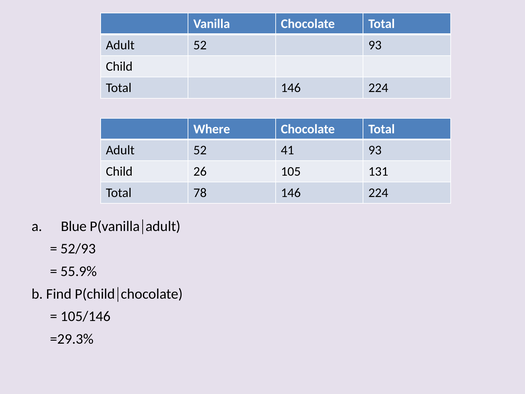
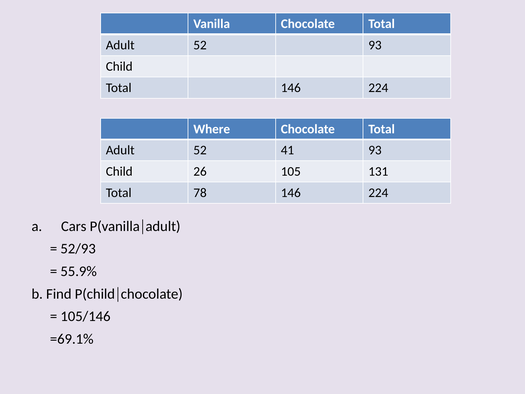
Blue: Blue -> Cars
=29.3%: =29.3% -> =69.1%
